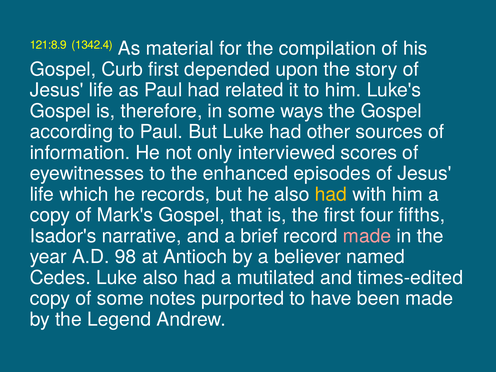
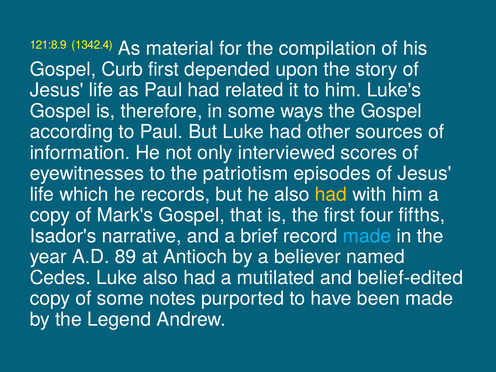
enhanced: enhanced -> patriotism
made at (367, 236) colour: pink -> light blue
98: 98 -> 89
times-edited: times-edited -> belief-edited
